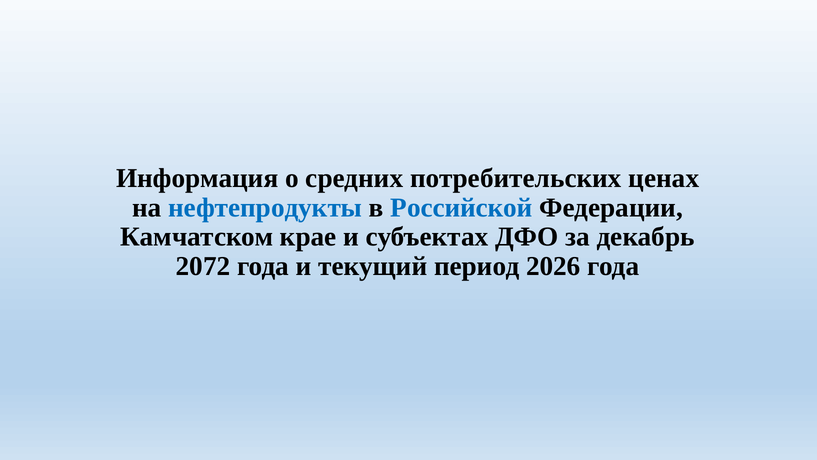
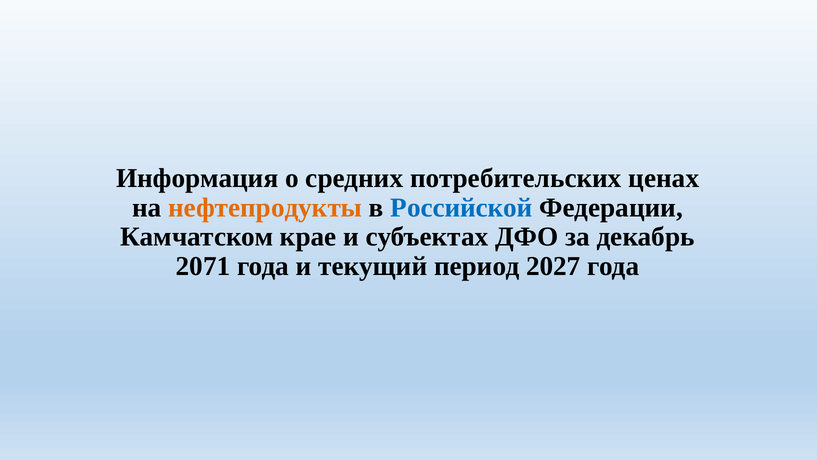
нефтепродукты colour: blue -> orange
2072: 2072 -> 2071
2026: 2026 -> 2027
